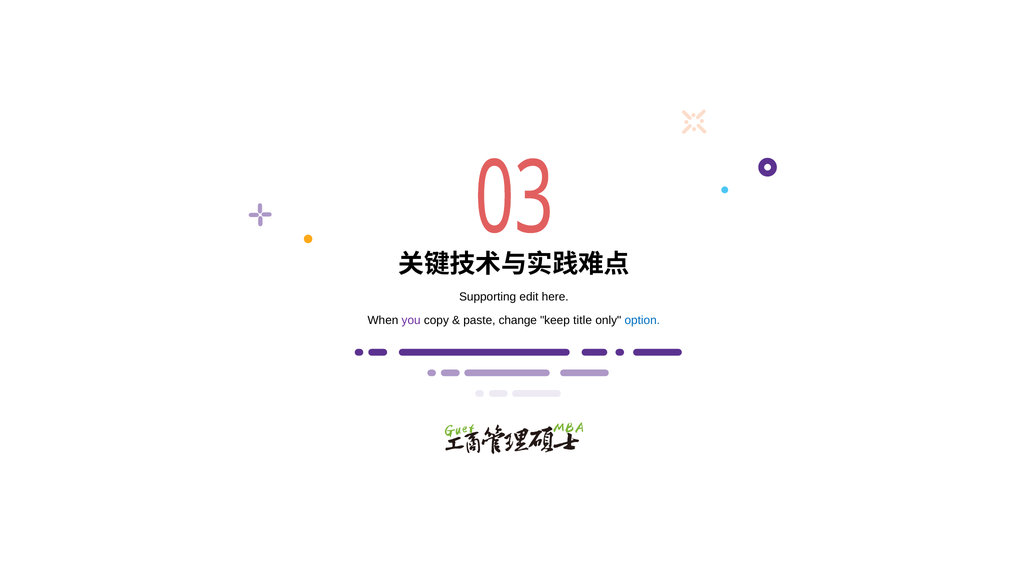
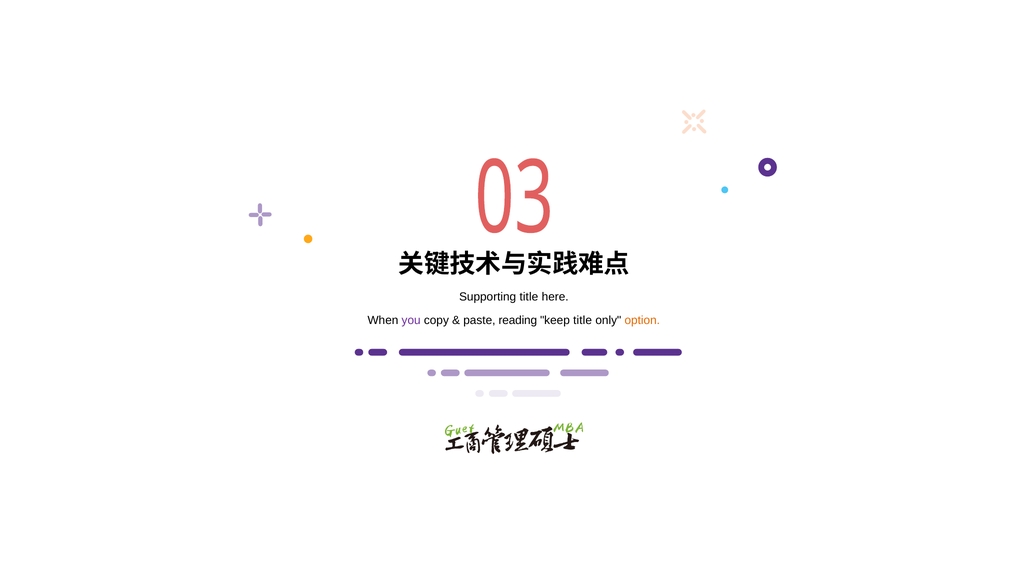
Supporting edit: edit -> title
change: change -> reading
option colour: blue -> orange
